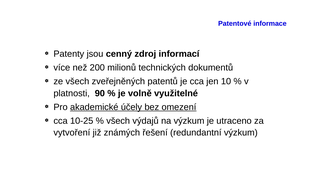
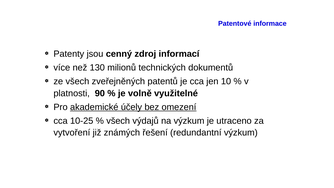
200: 200 -> 130
